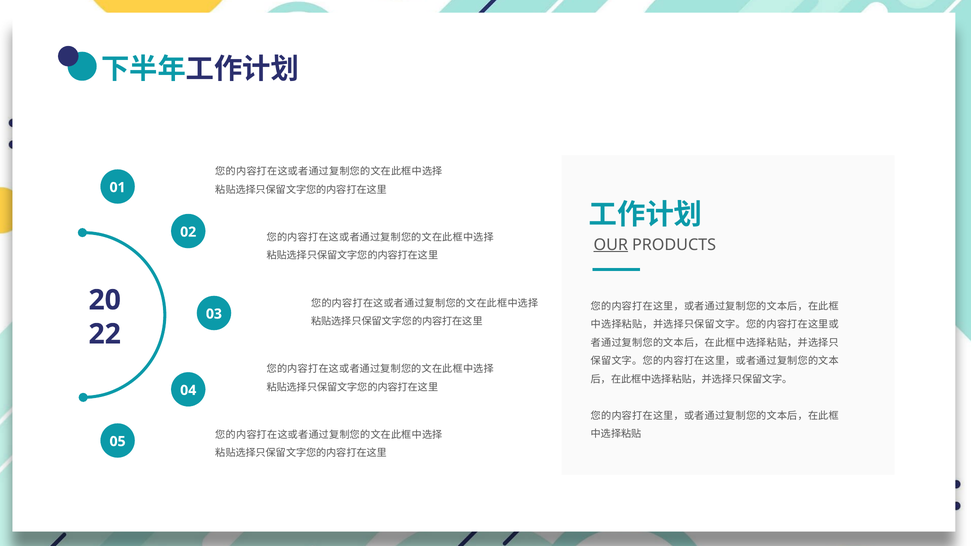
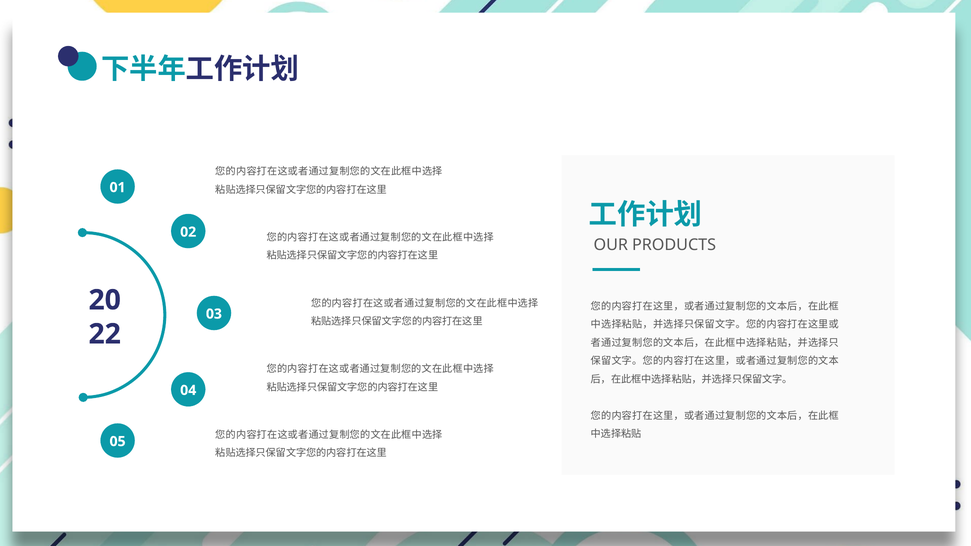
OUR underline: present -> none
